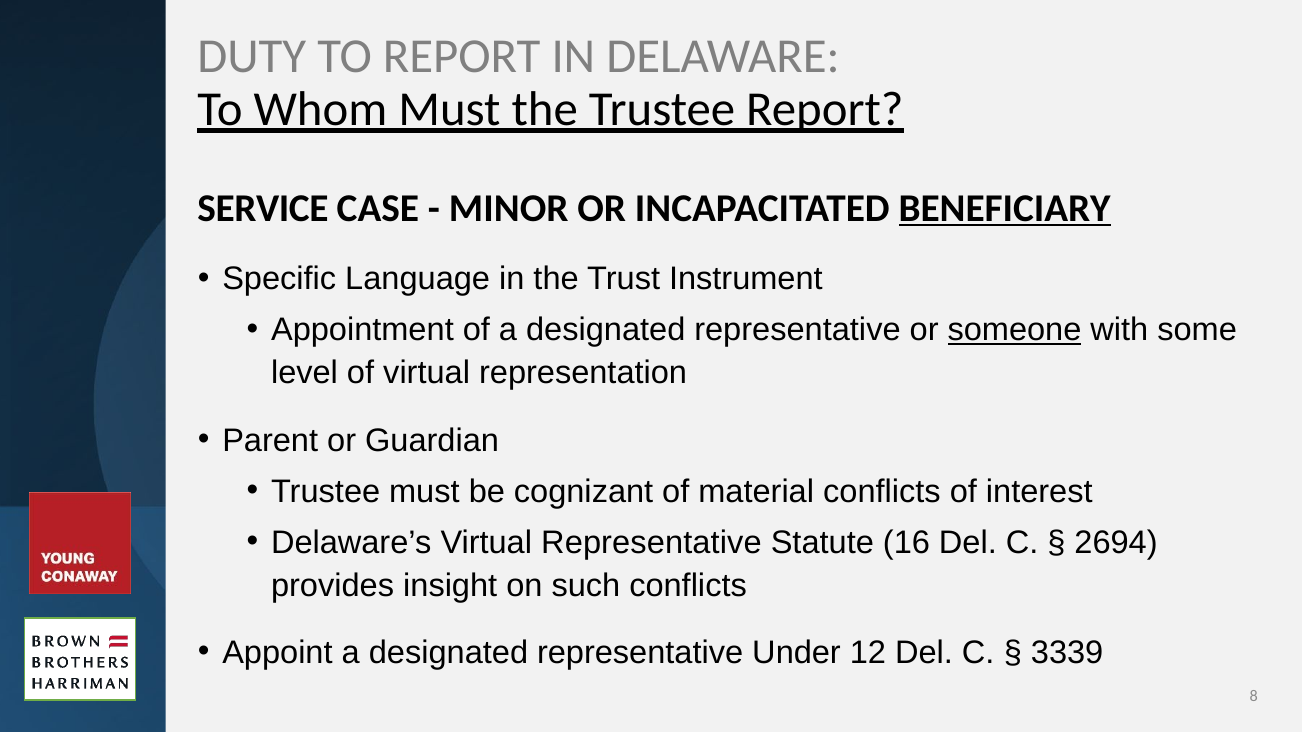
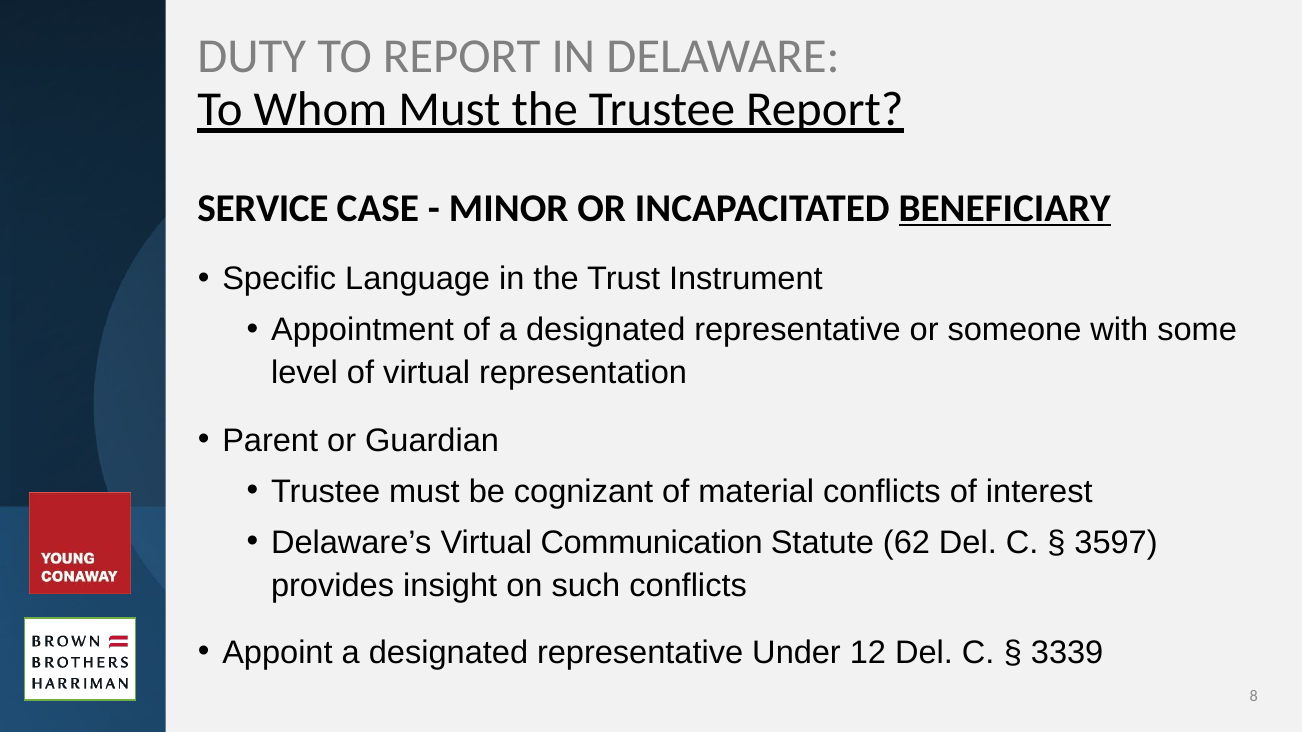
someone underline: present -> none
Virtual Representative: Representative -> Communication
16: 16 -> 62
2694: 2694 -> 3597
